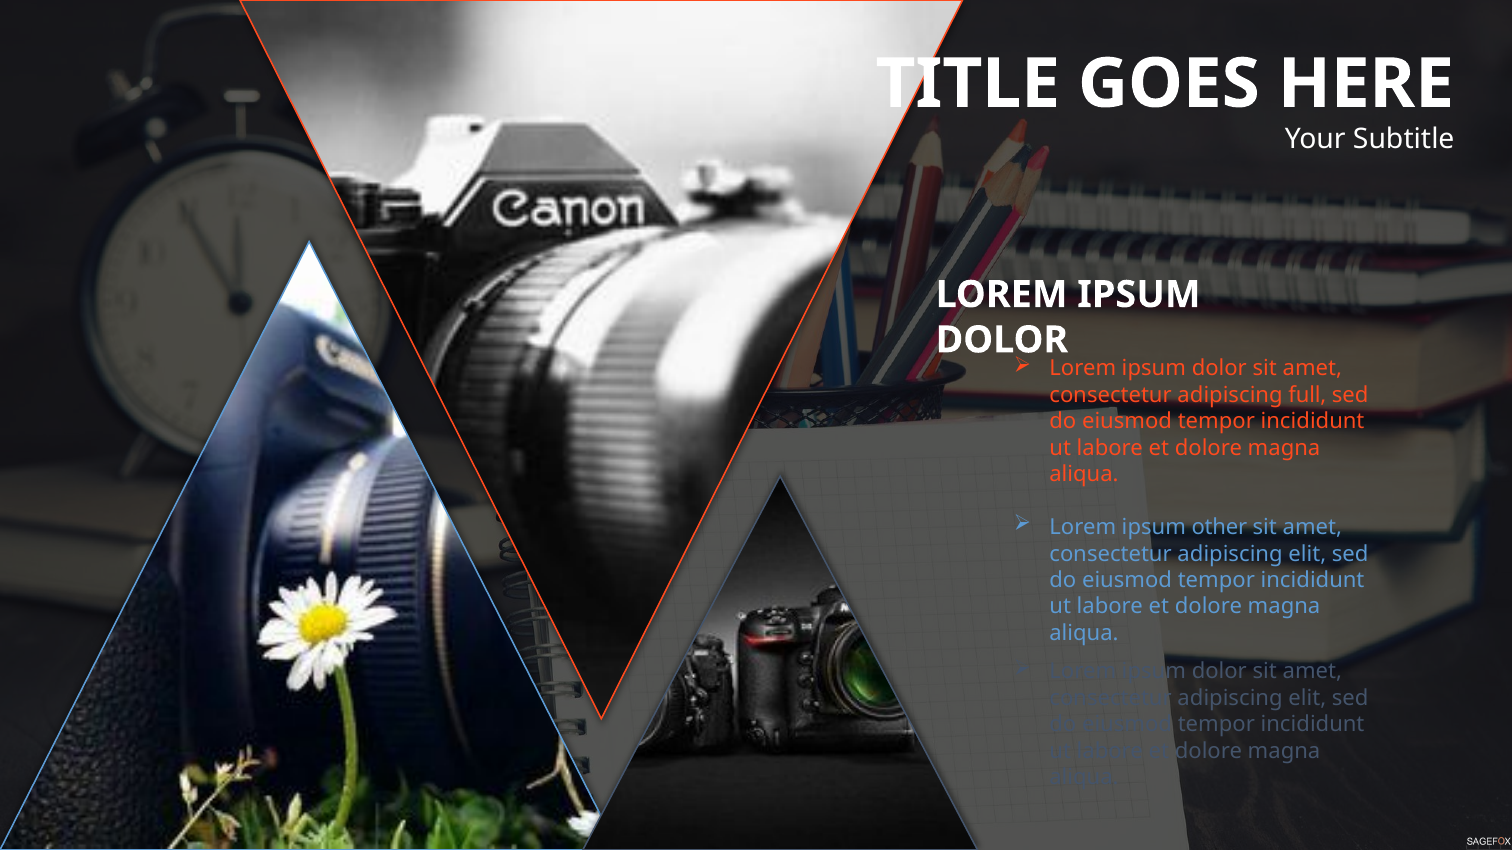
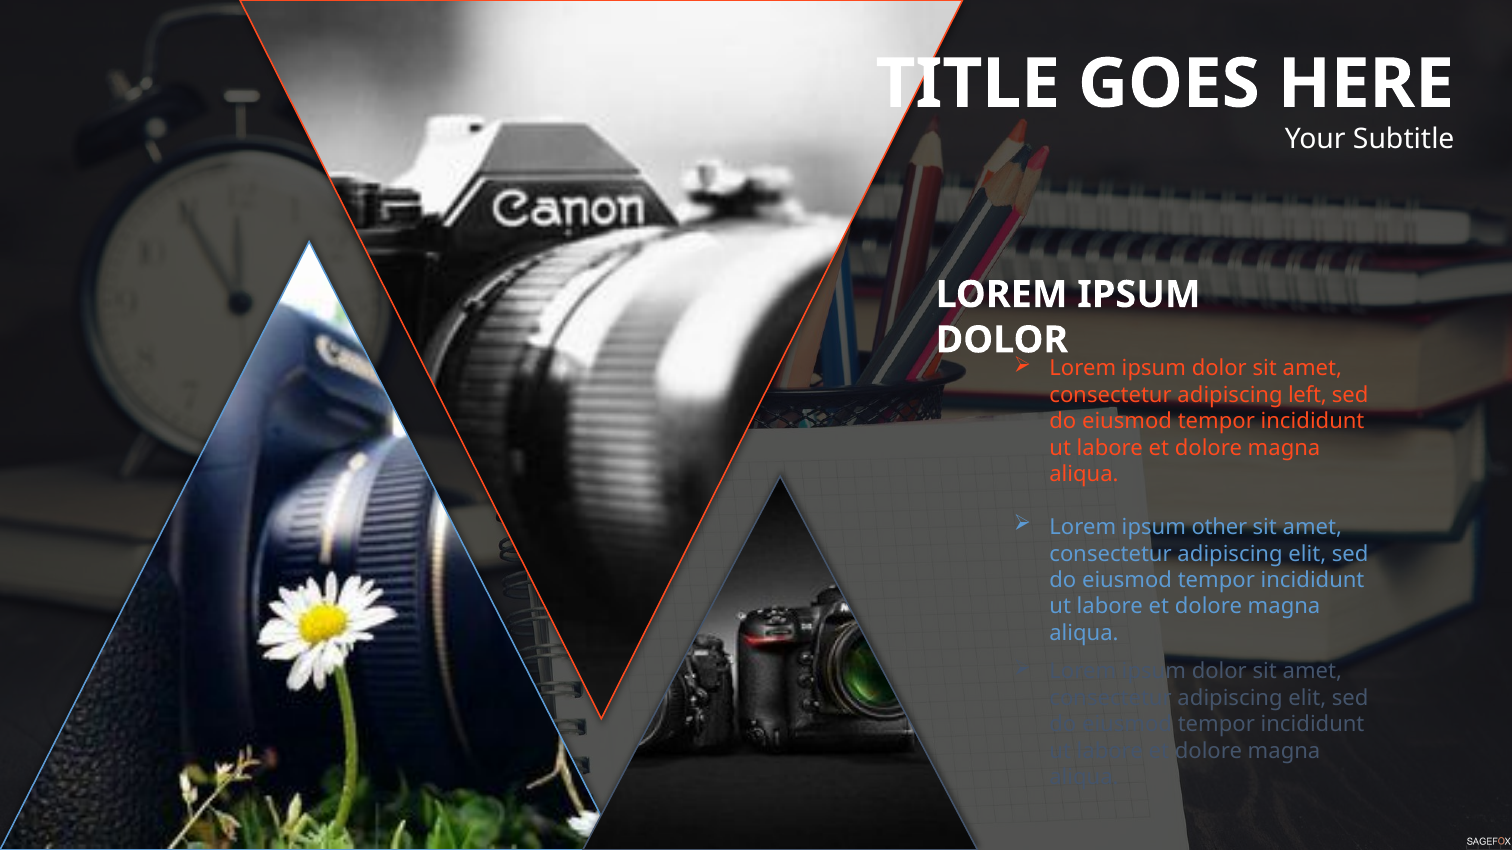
full: full -> left
